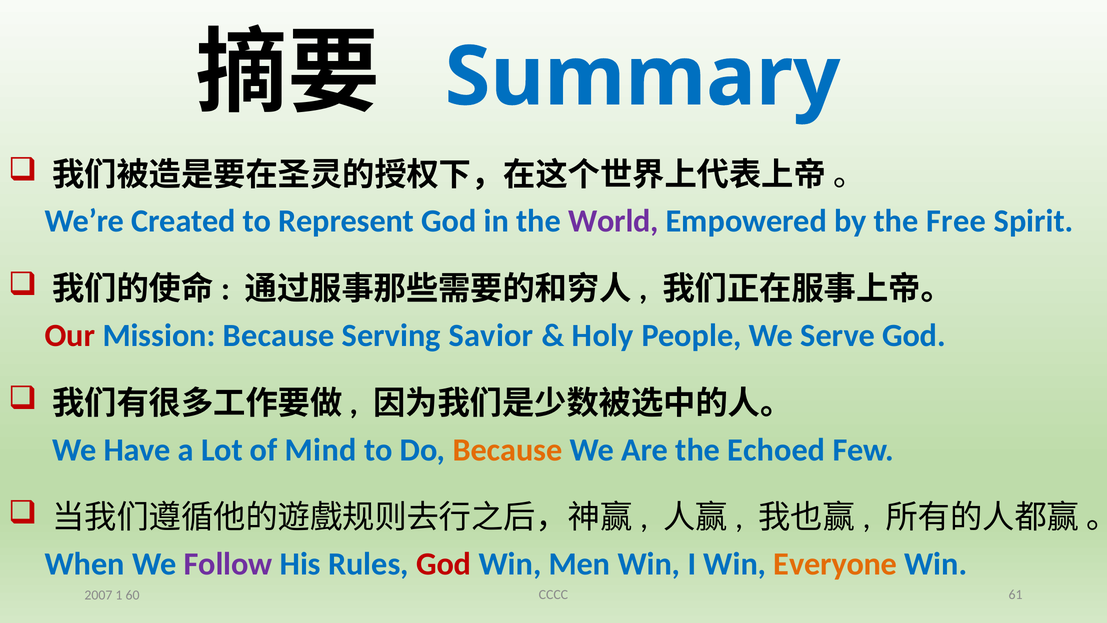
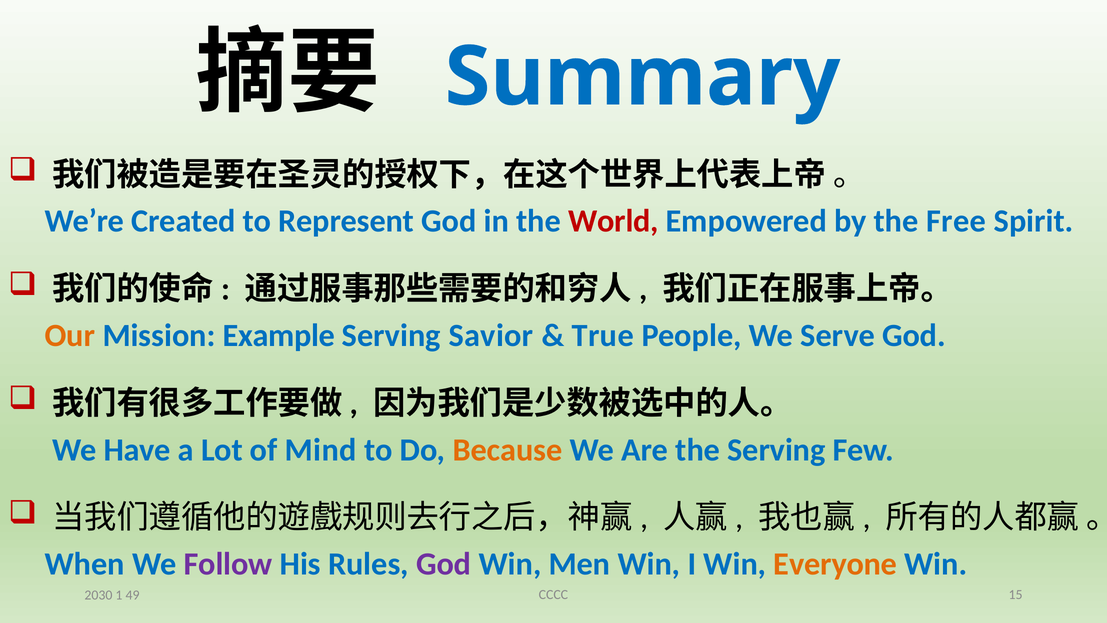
World colour: purple -> red
Our colour: red -> orange
Mission Because: Because -> Example
Holy: Holy -> True
the Echoed: Echoed -> Serving
God at (444, 564) colour: red -> purple
61: 61 -> 15
2007: 2007 -> 2030
60: 60 -> 49
